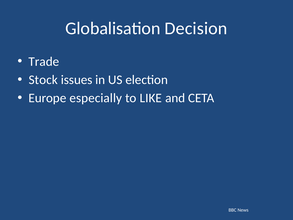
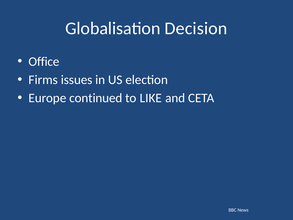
Trade: Trade -> Office
Stock: Stock -> Firms
especially: especially -> continued
